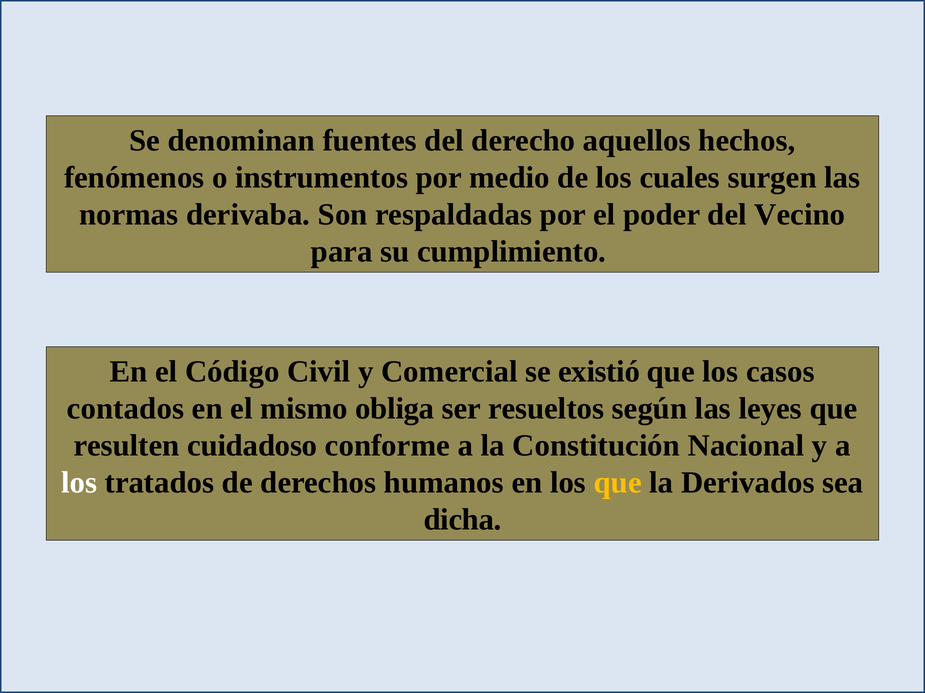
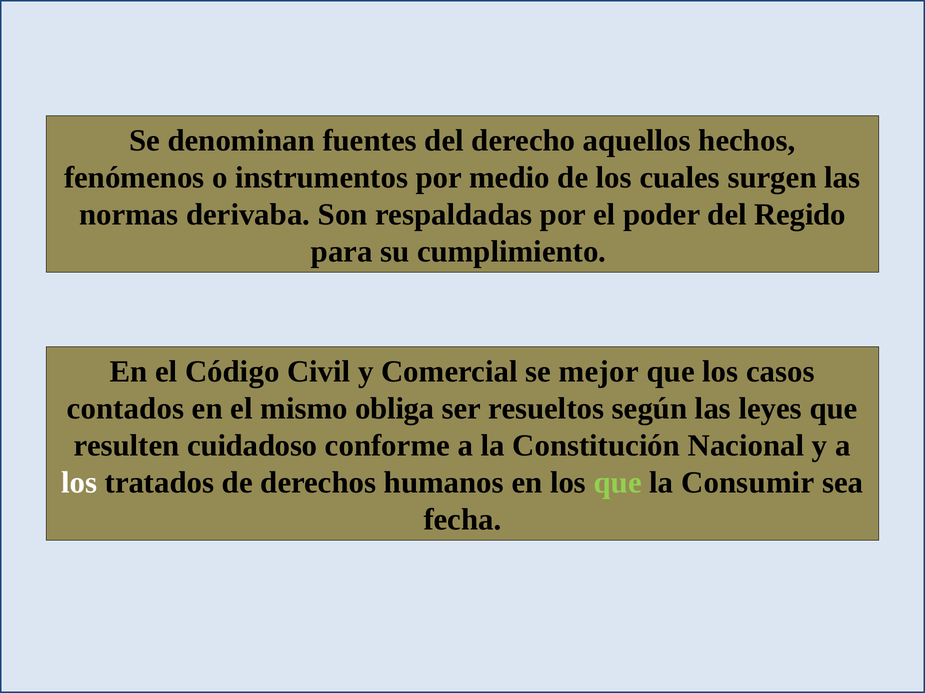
Vecino: Vecino -> Regido
existió: existió -> mejor
que at (618, 483) colour: yellow -> light green
Derivados: Derivados -> Consumir
dicha: dicha -> fecha
